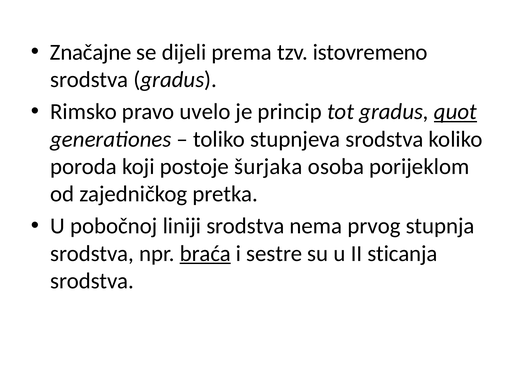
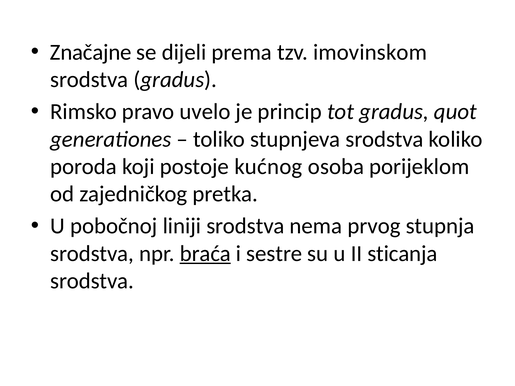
istovremeno: istovremeno -> imovinskom
quot underline: present -> none
šurjaka: šurjaka -> kućnog
